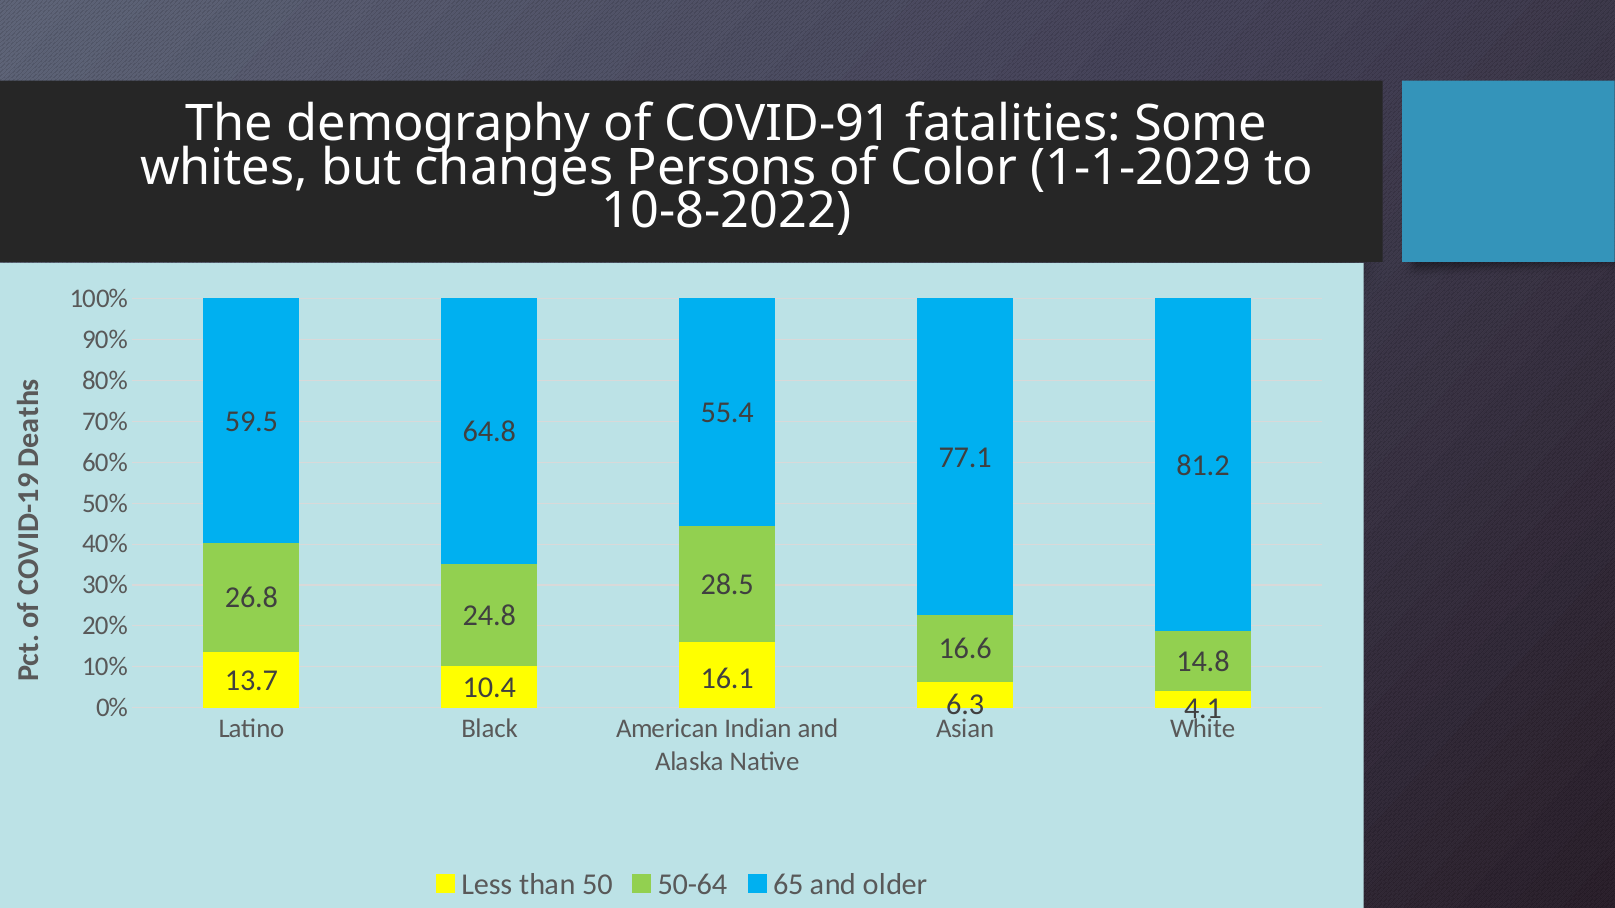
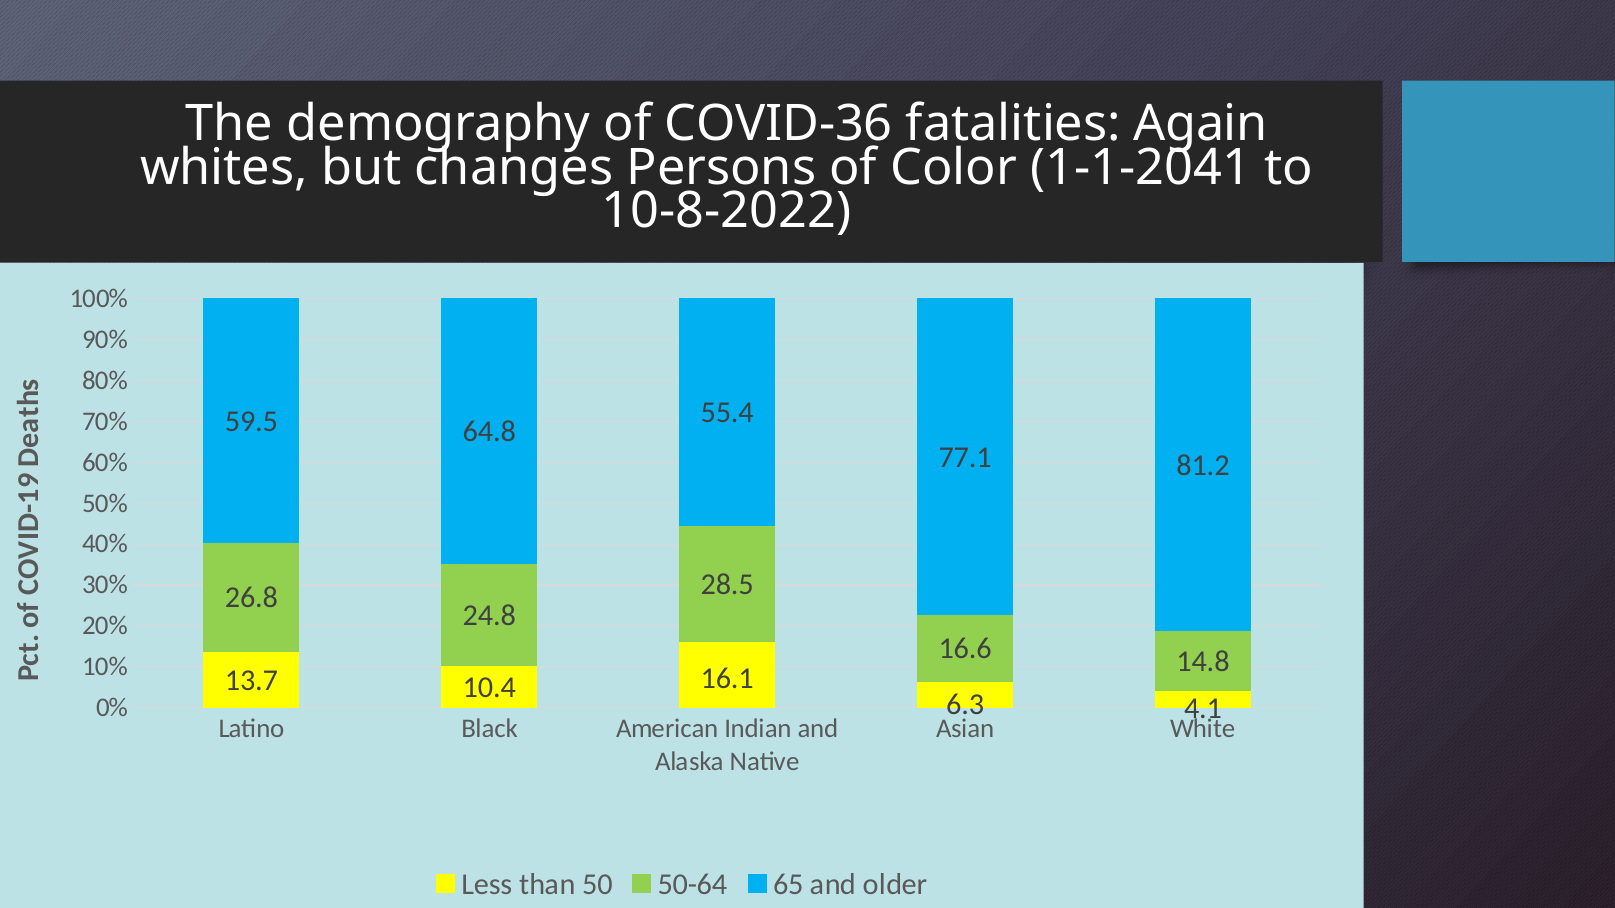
COVID-91: COVID-91 -> COVID-36
Some: Some -> Again
1-1-2029: 1-1-2029 -> 1-1-2041
